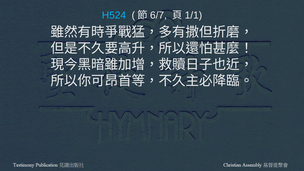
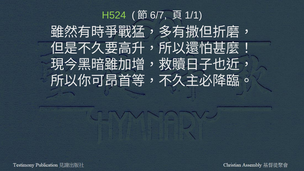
H524 colour: light blue -> light green
